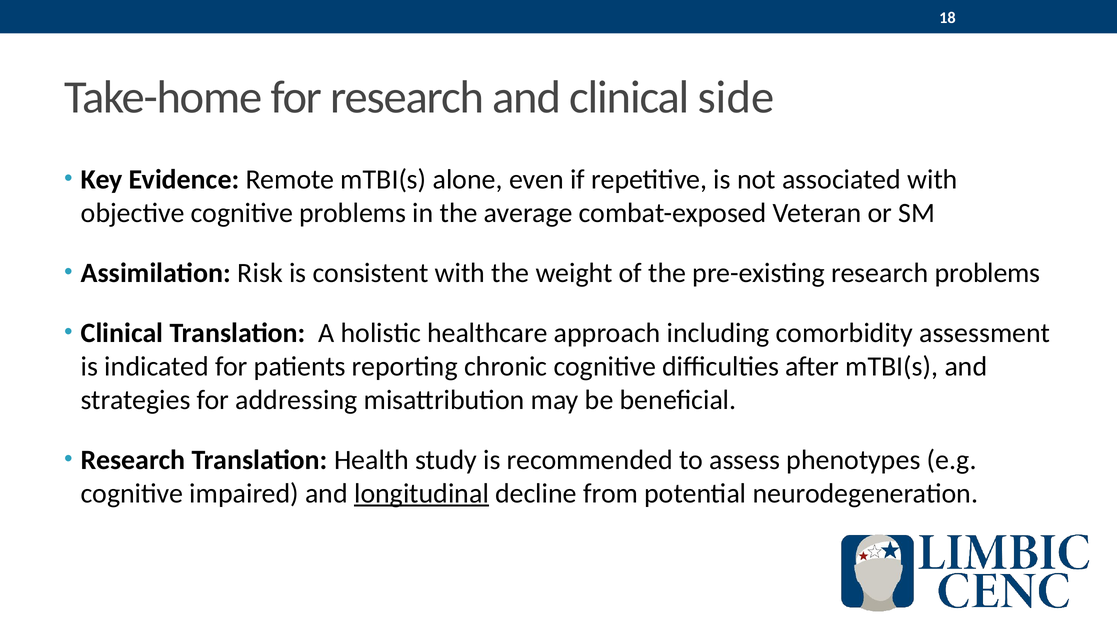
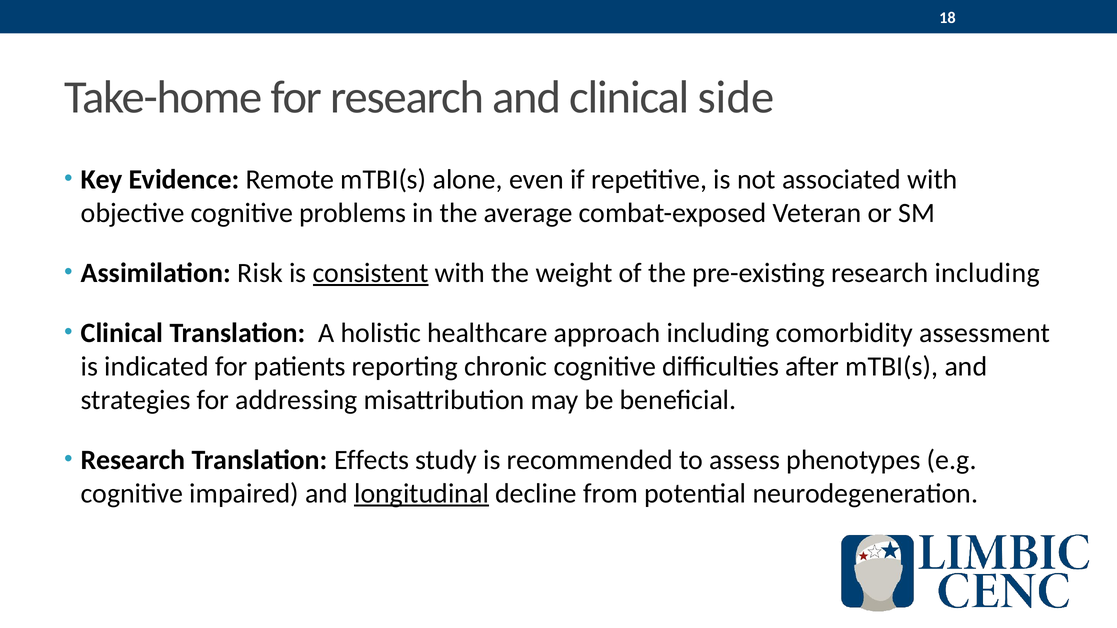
consistent underline: none -> present
research problems: problems -> including
Health: Health -> Effects
